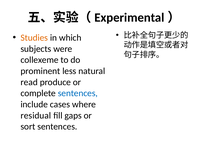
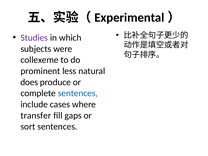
Studies colour: orange -> purple
read: read -> does
residual: residual -> transfer
